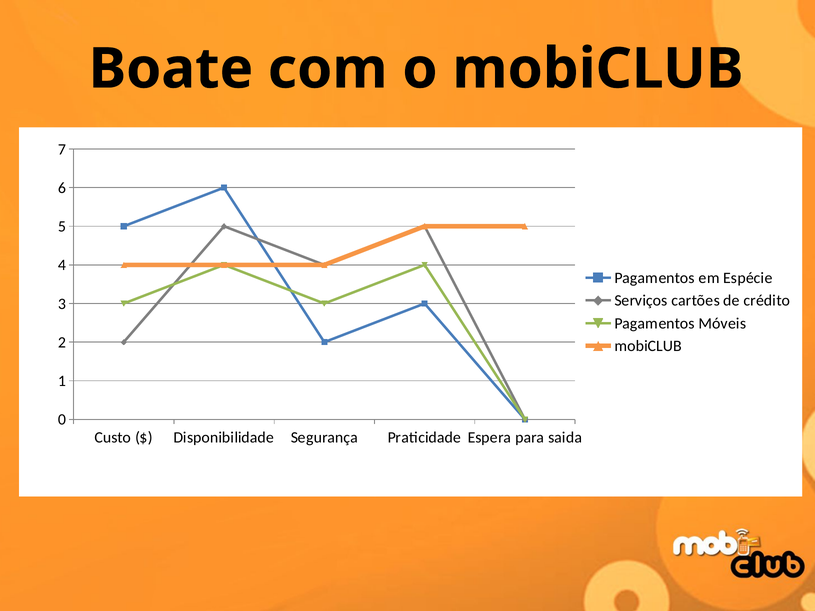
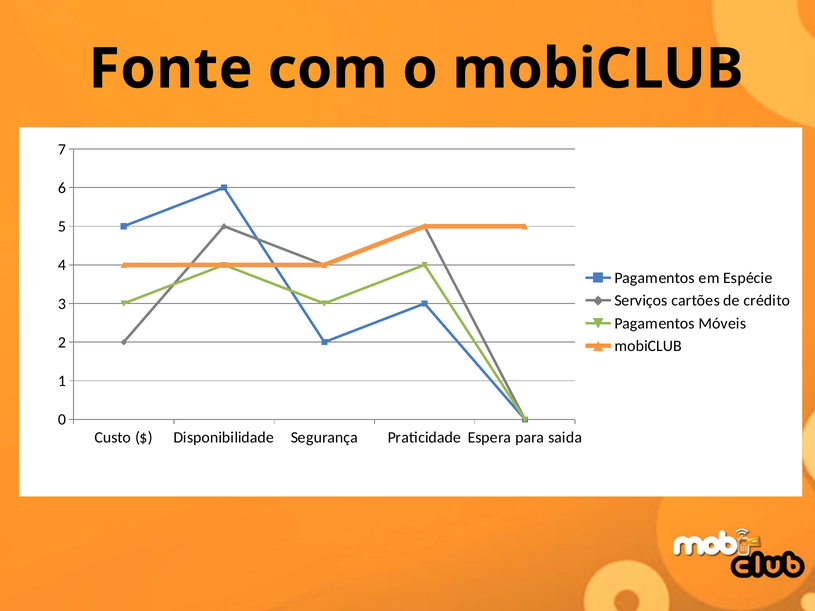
Boate: Boate -> Fonte
